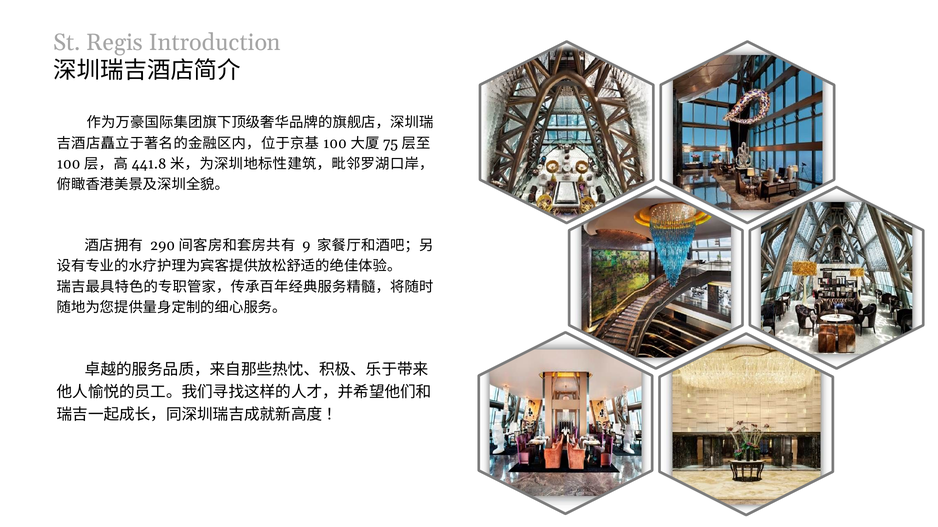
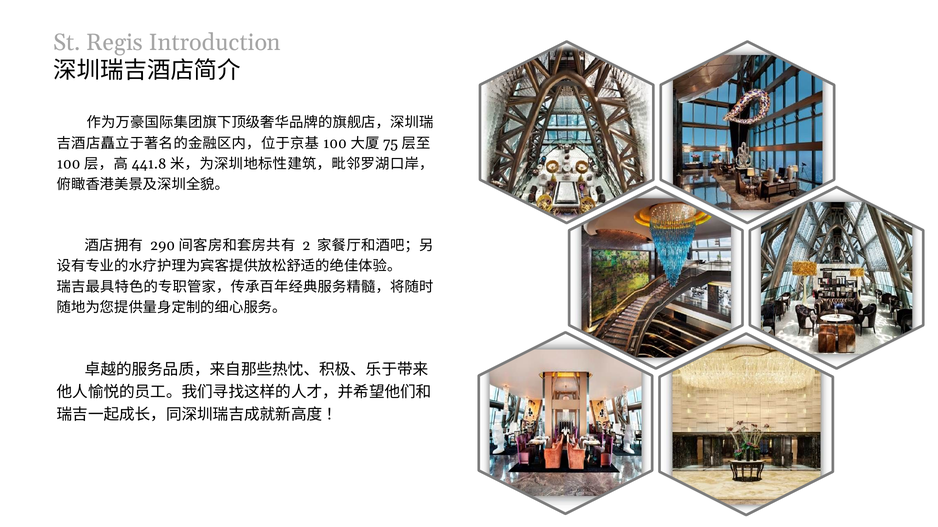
9: 9 -> 2
